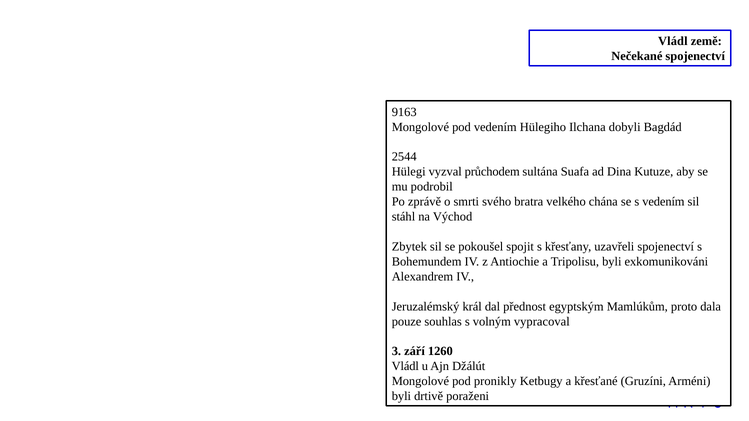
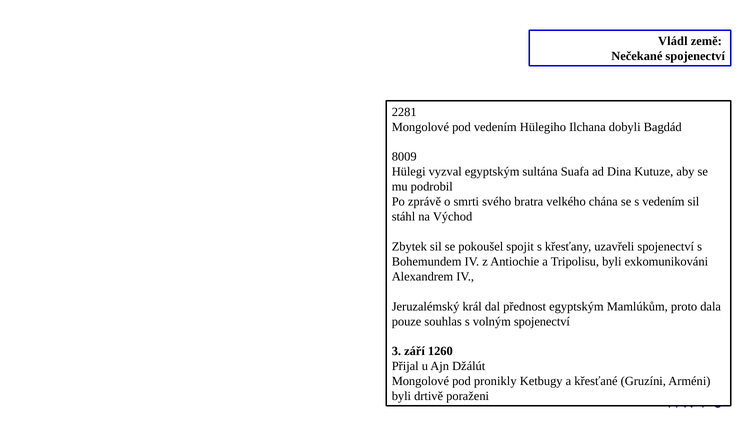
9163: 9163 -> 2281
2544: 2544 -> 8009
vyzval průchodem: průchodem -> egyptským
volným vypracoval: vypracoval -> spojenectví
Vládl at (405, 367): Vládl -> Přijal
